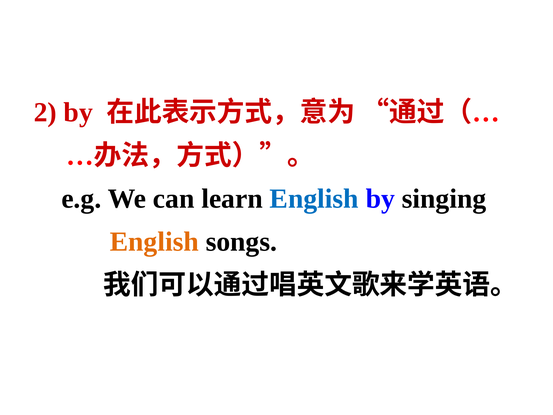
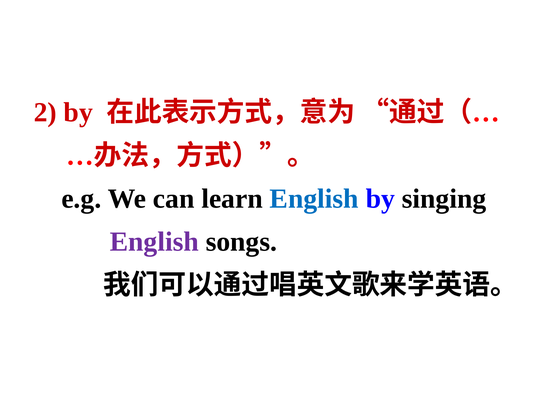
English at (154, 242) colour: orange -> purple
